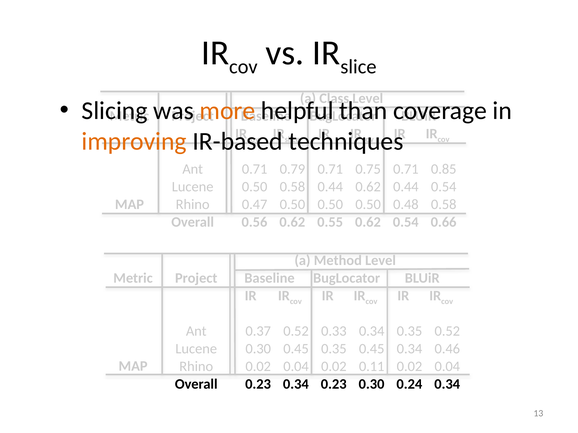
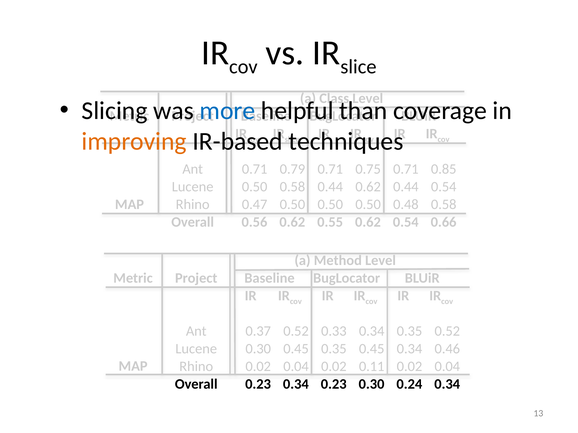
more colour: orange -> blue
